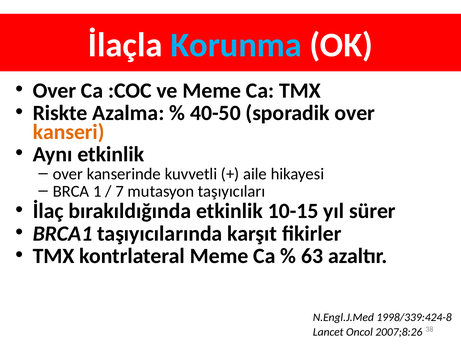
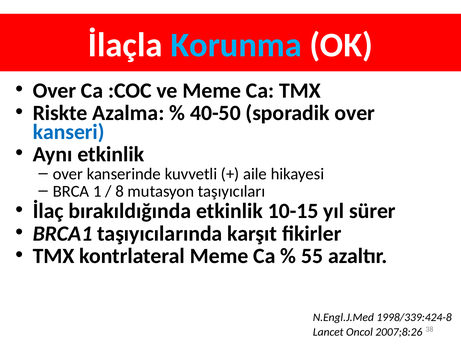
kanseri colour: orange -> blue
7: 7 -> 8
63: 63 -> 55
